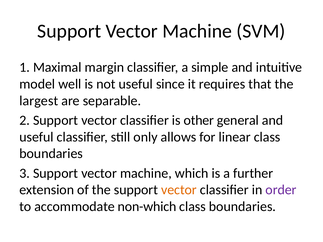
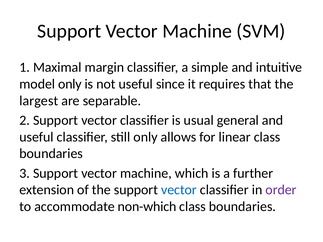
model well: well -> only
other: other -> usual
vector at (179, 190) colour: orange -> blue
